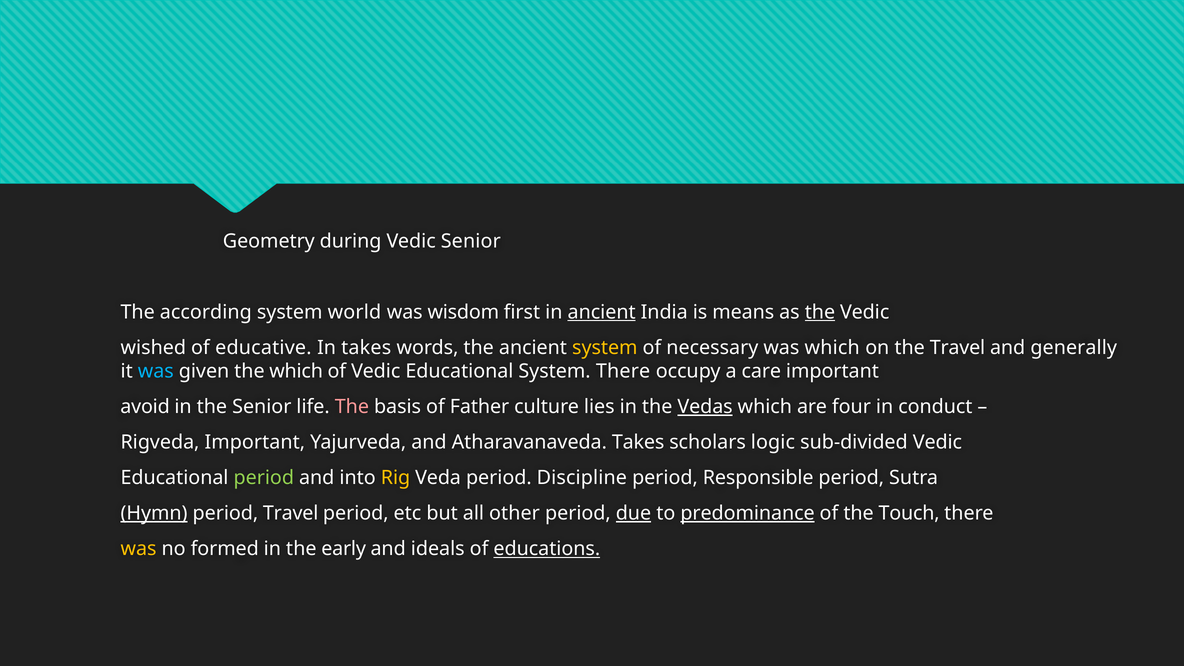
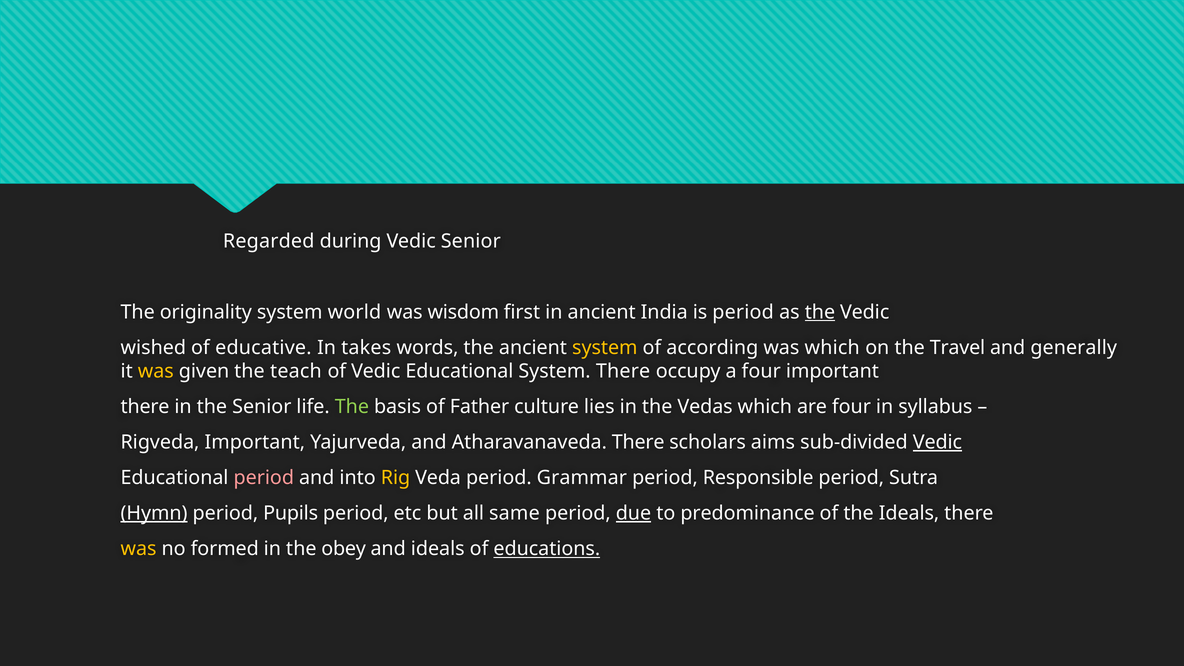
Geometry: Geometry -> Regarded
according: according -> originality
ancient at (602, 312) underline: present -> none
is means: means -> period
necessary: necessary -> according
was at (156, 371) colour: light blue -> yellow
the which: which -> teach
a care: care -> four
avoid at (145, 407): avoid -> there
The at (352, 407) colour: pink -> light green
Vedas underline: present -> none
conduct: conduct -> syllabus
Atharavanaveda Takes: Takes -> There
logic: logic -> aims
Vedic at (937, 442) underline: none -> present
period at (264, 478) colour: light green -> pink
Discipline: Discipline -> Grammar
period Travel: Travel -> Pupils
other: other -> same
predominance underline: present -> none
the Touch: Touch -> Ideals
early: early -> obey
